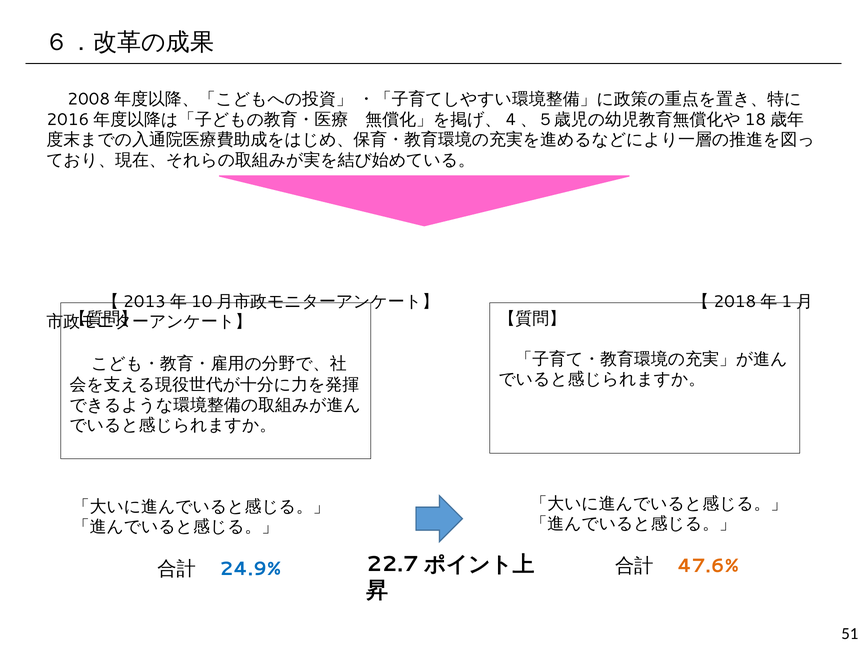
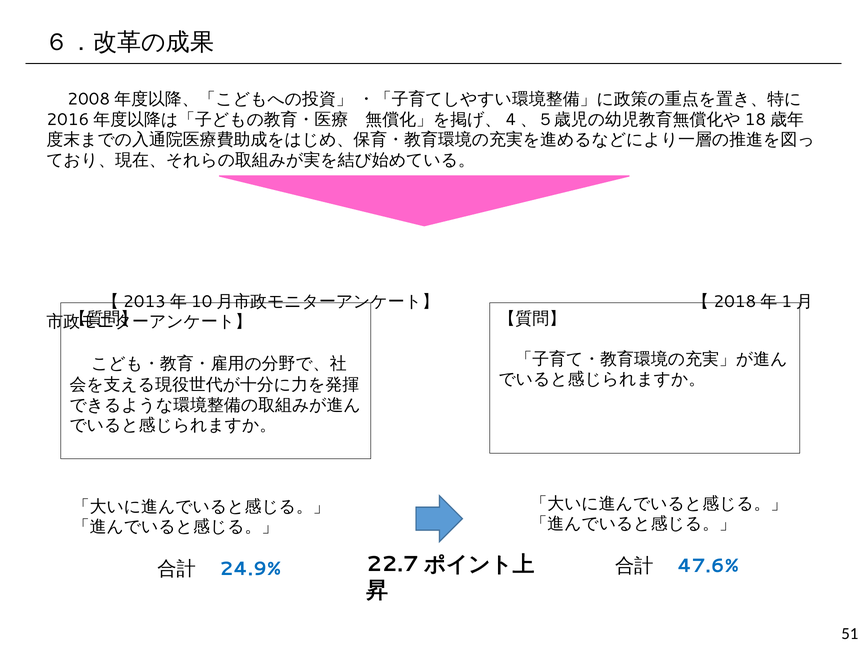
47.6% colour: orange -> blue
